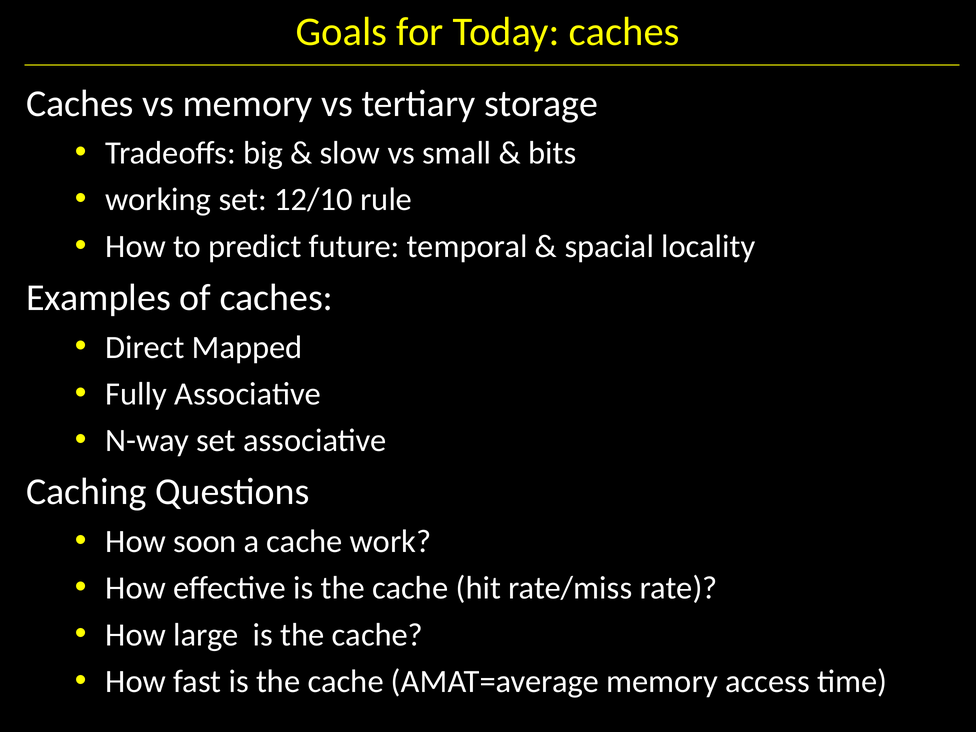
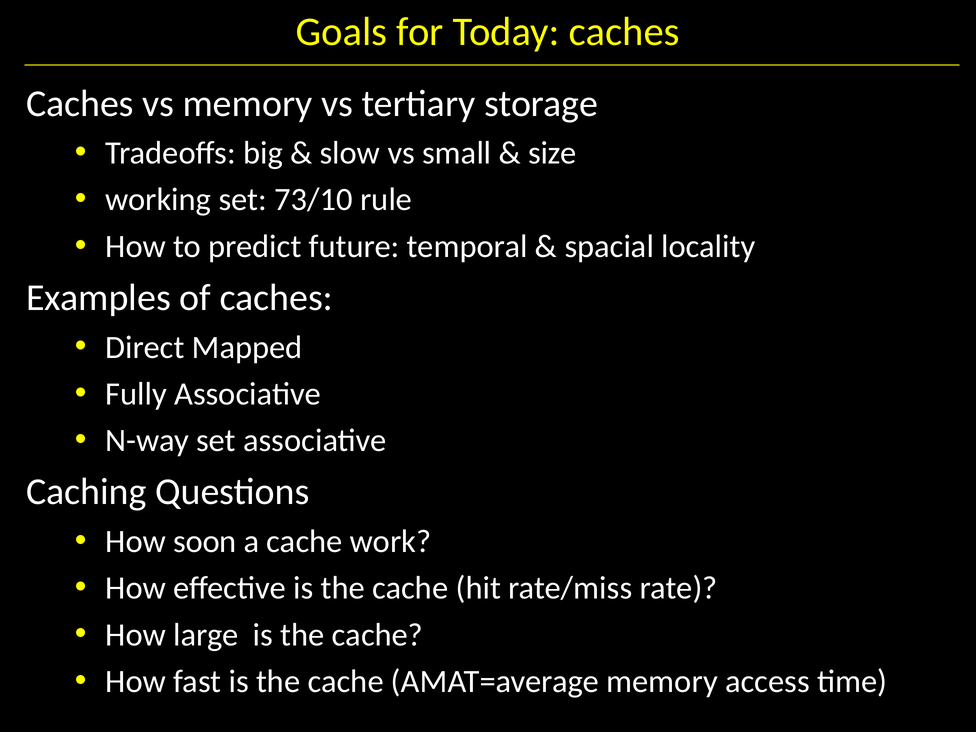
bits: bits -> size
12/10: 12/10 -> 73/10
